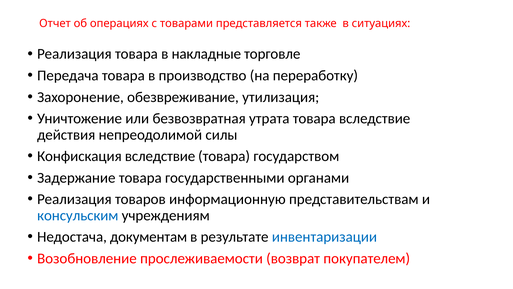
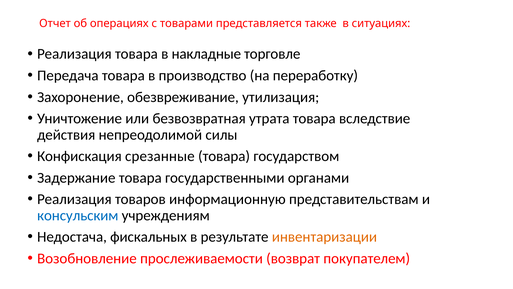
Конфискация вследствие: вследствие -> срезанные
документам: документам -> фискальных
инвентаризации colour: blue -> orange
